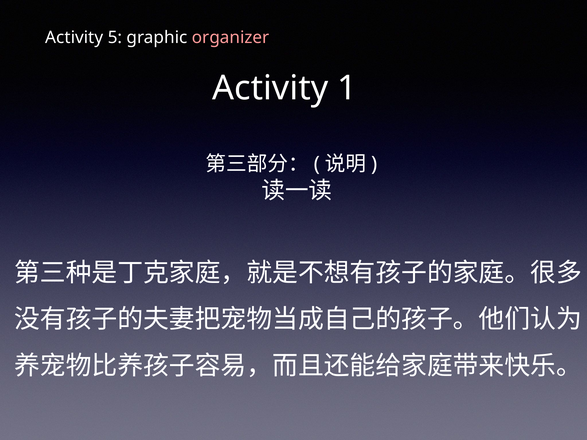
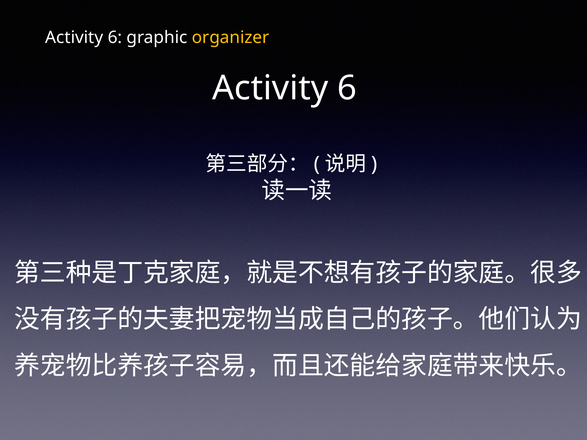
5 at (115, 37): 5 -> 6
organizer colour: pink -> yellow
1 at (347, 88): 1 -> 6
